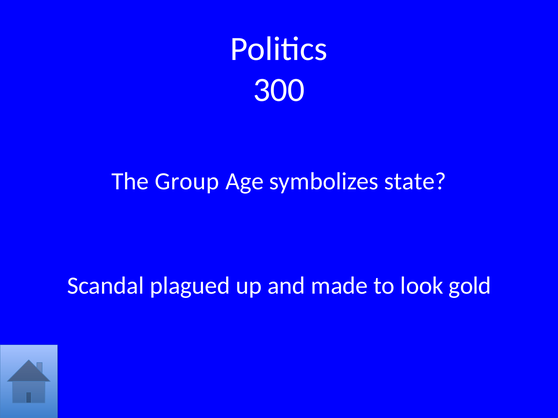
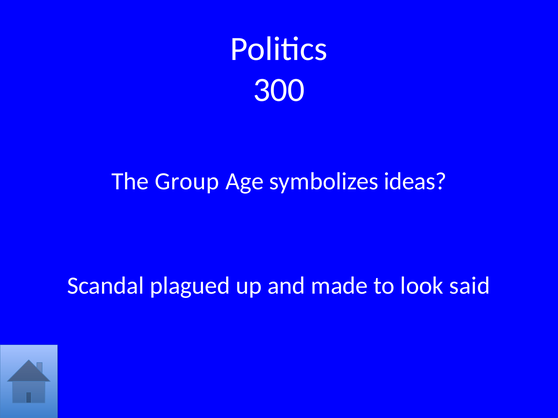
state: state -> ideas
gold: gold -> said
